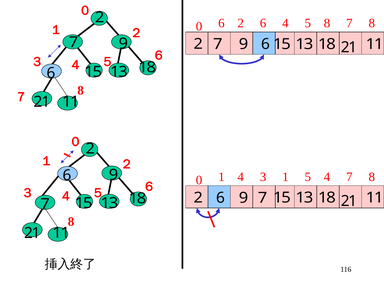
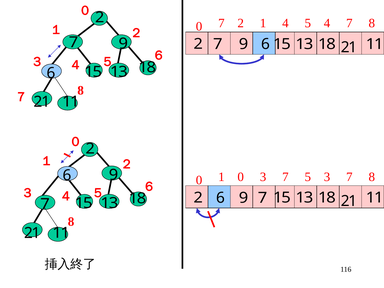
0 6: 6 -> 7
2 6: 6 -> 1
5 8: 8 -> 4
1 4: 4 -> 0
1 at (285, 177): 1 -> 7
5 4: 4 -> 3
